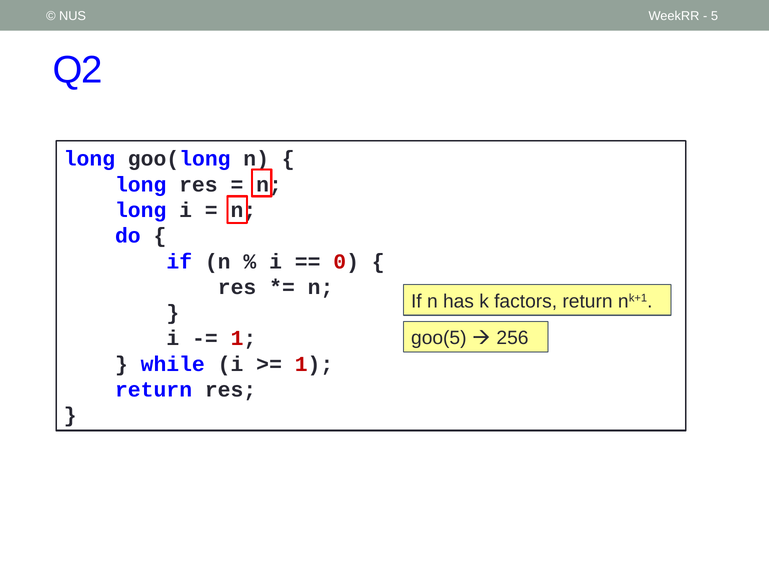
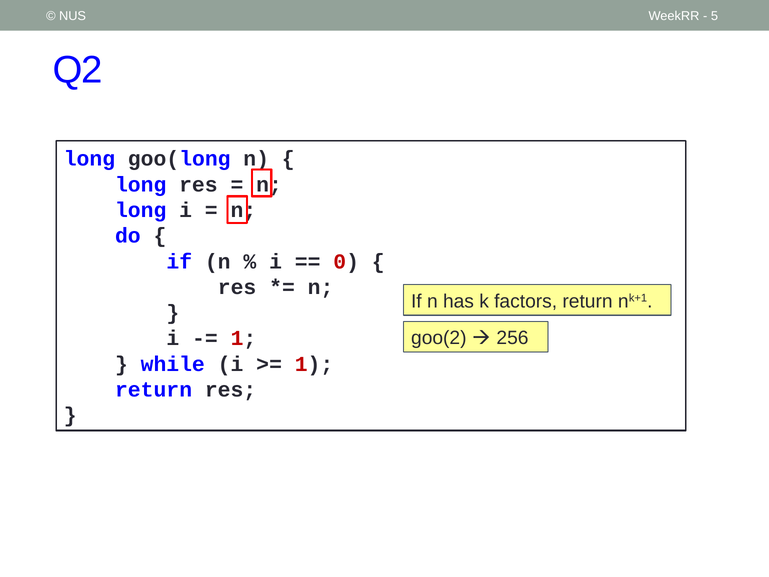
goo(5: goo(5 -> goo(2
